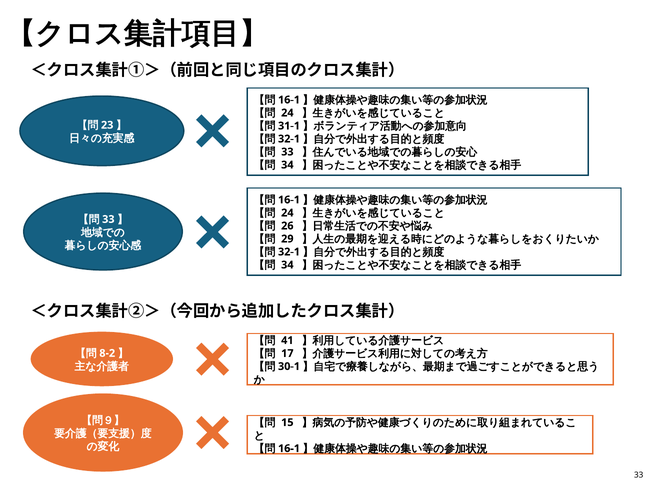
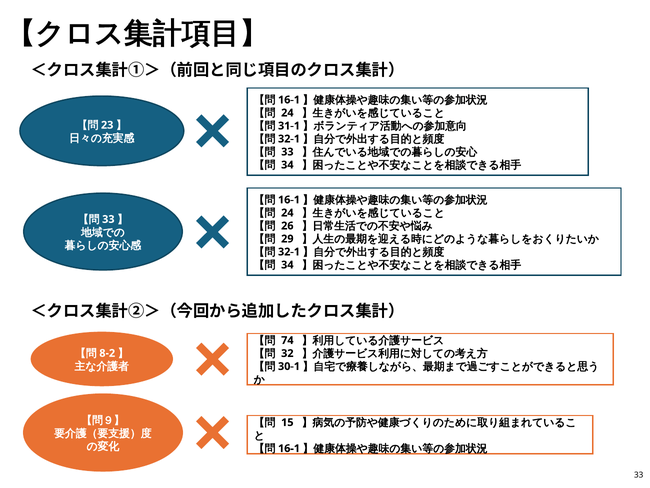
41: 41 -> 74
17: 17 -> 32
